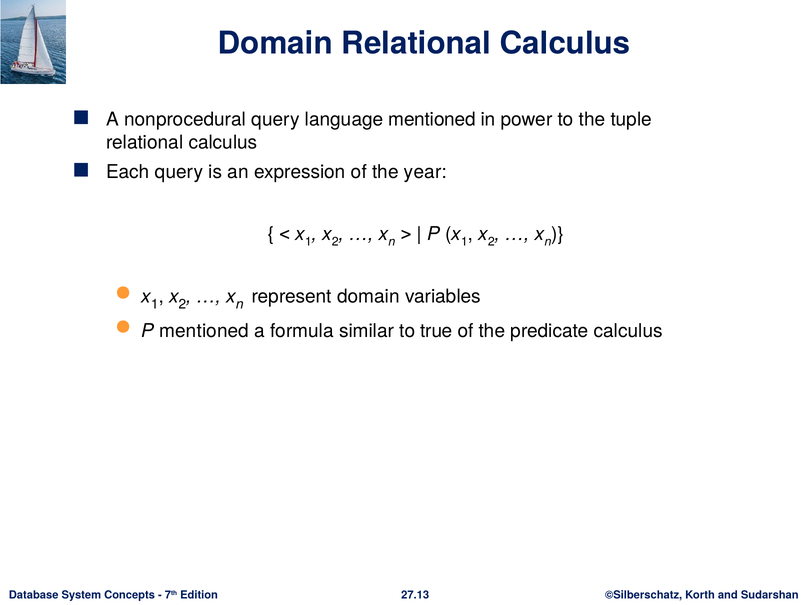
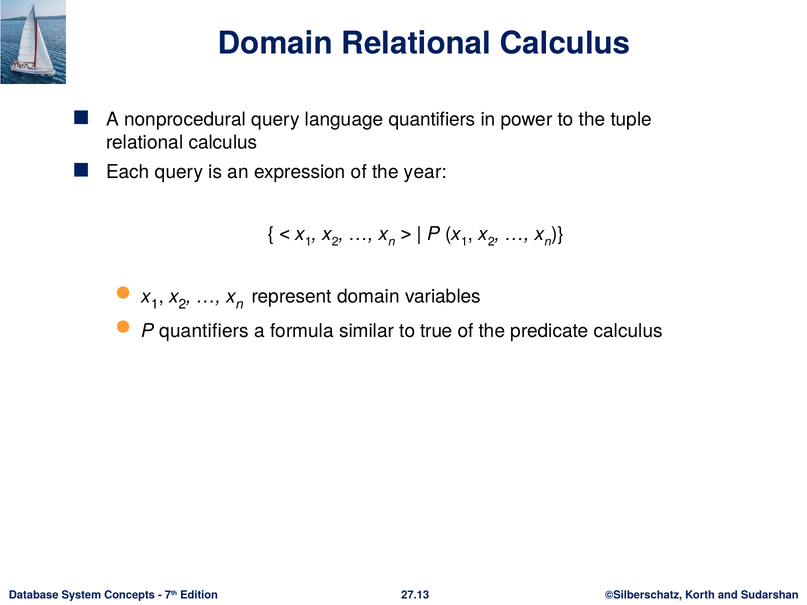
language mentioned: mentioned -> quantifiers
P mentioned: mentioned -> quantifiers
